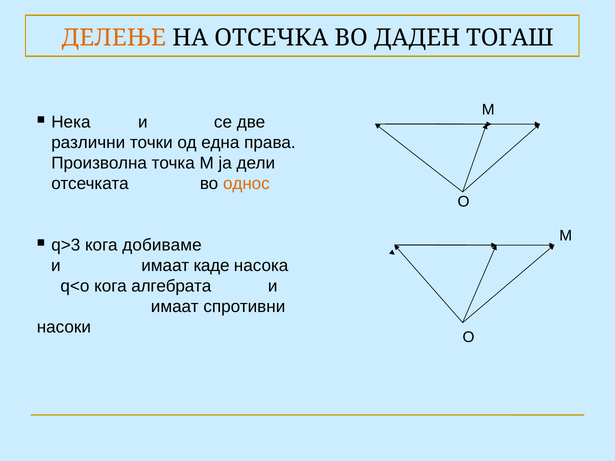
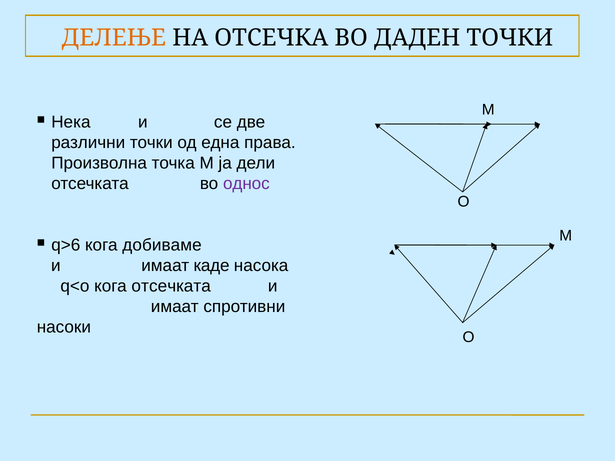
ДАДЕН ТОГАШ: ТОГАШ -> ТОЧКИ
однос colour: orange -> purple
q>3: q>3 -> q>6
кога алгебрата: алгебрата -> отсечката
